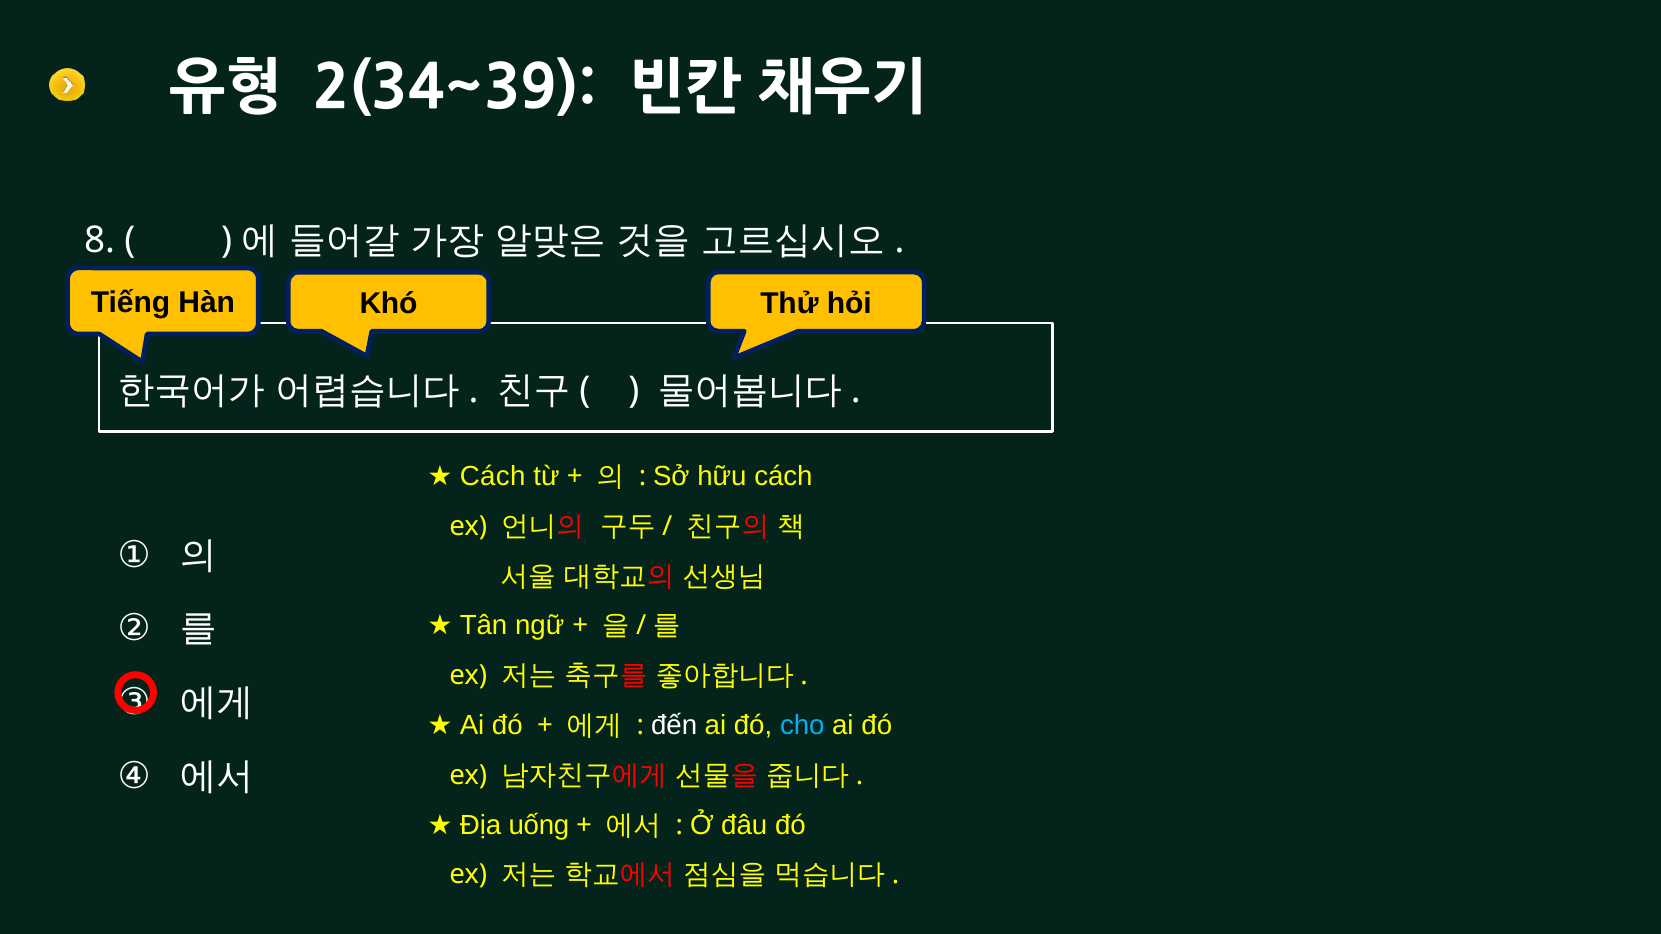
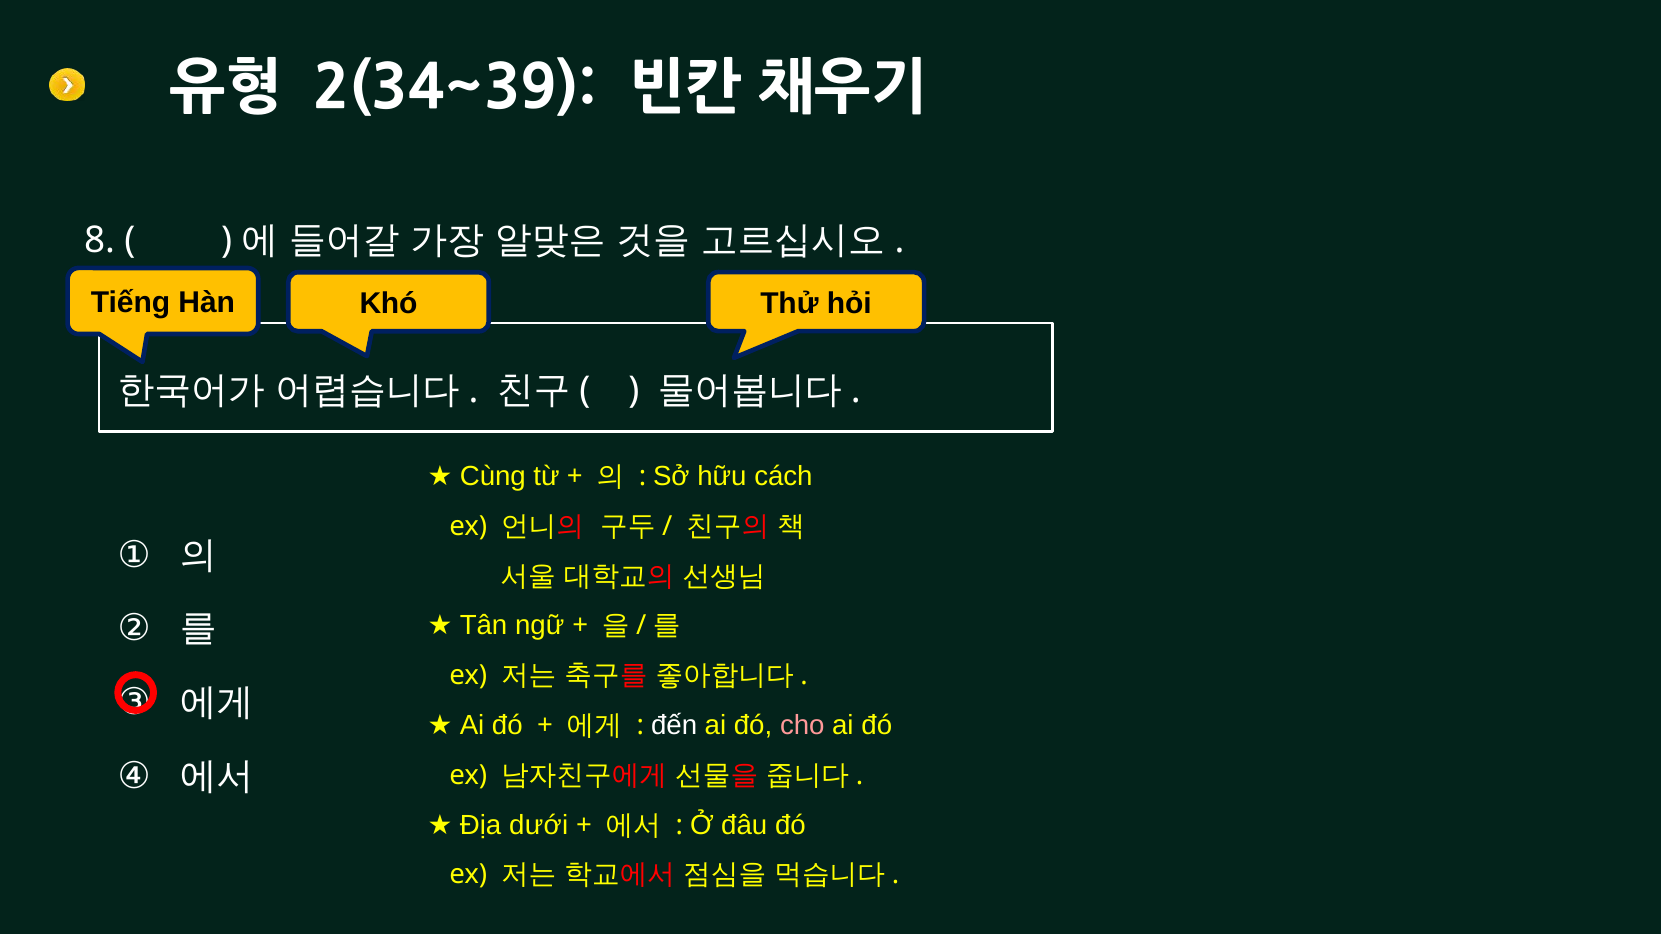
Cách at (493, 476): Cách -> Cùng
cho colour: light blue -> pink
uống: uống -> dưới
